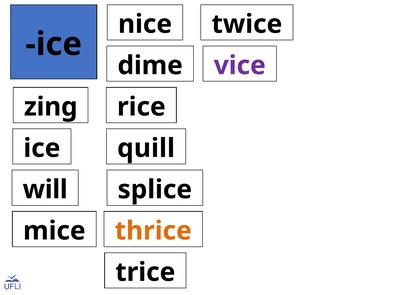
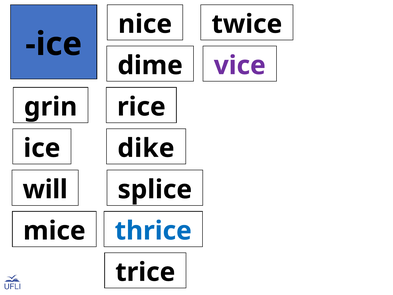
zing: zing -> grin
quill: quill -> dike
thrice colour: orange -> blue
